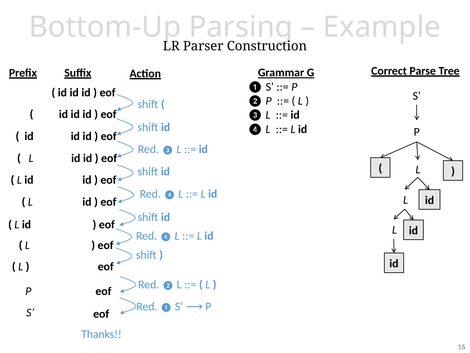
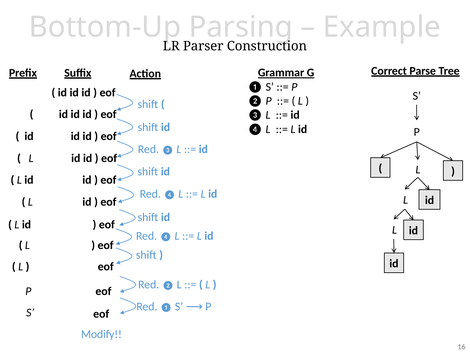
Thanks: Thanks -> Modify
